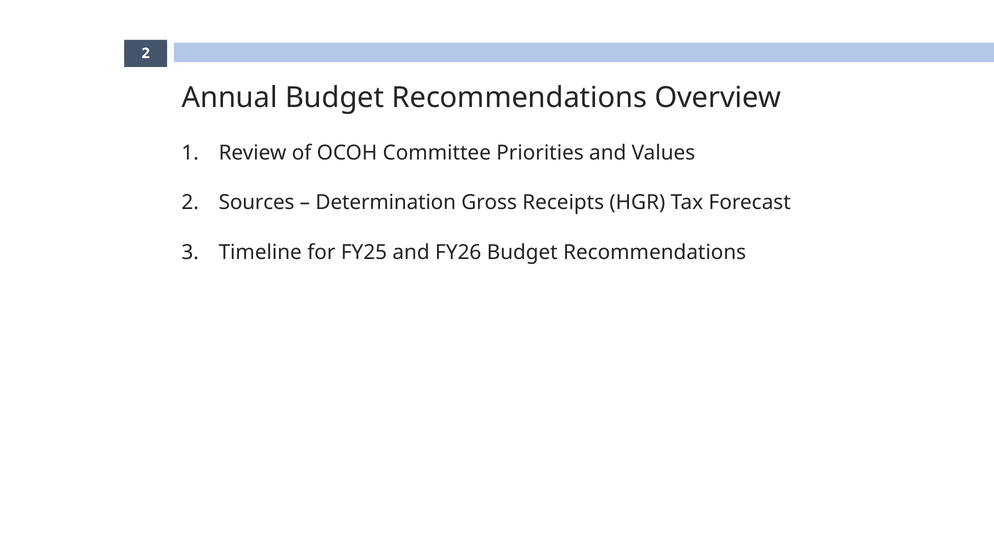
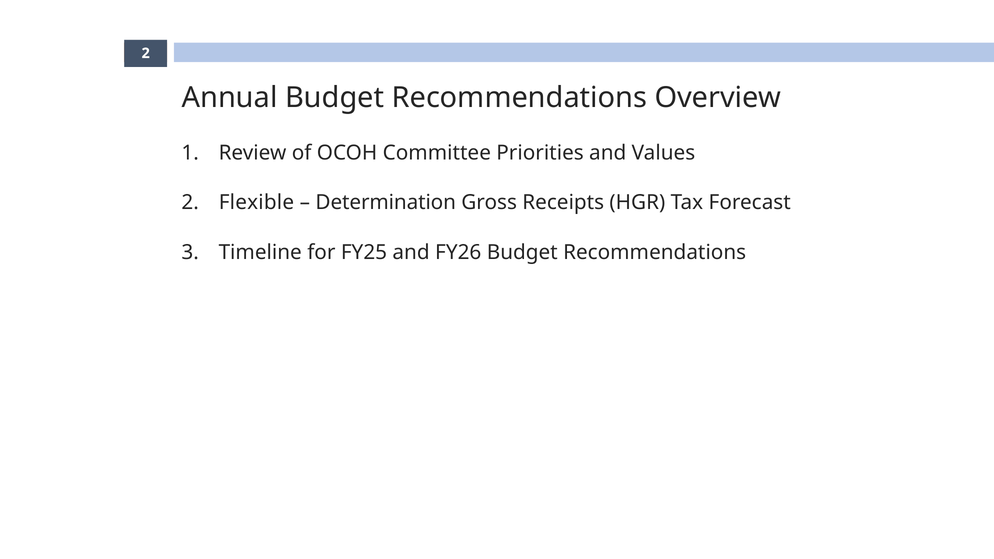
Sources: Sources -> Flexible
